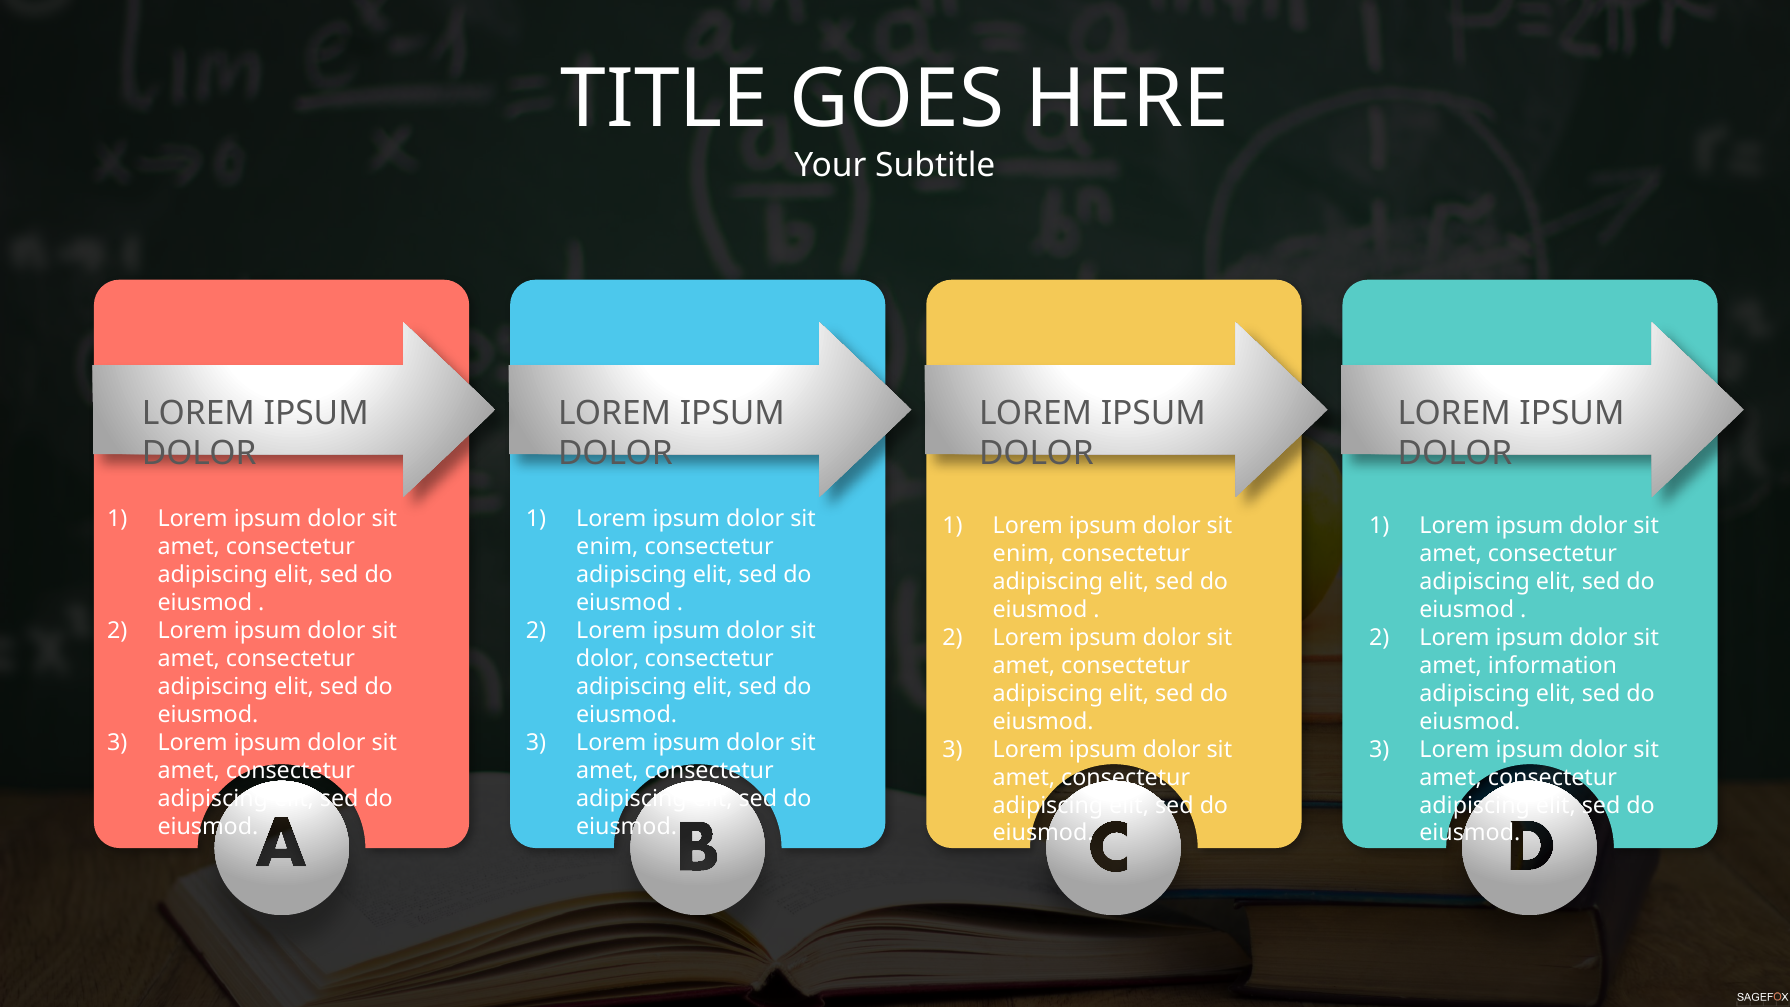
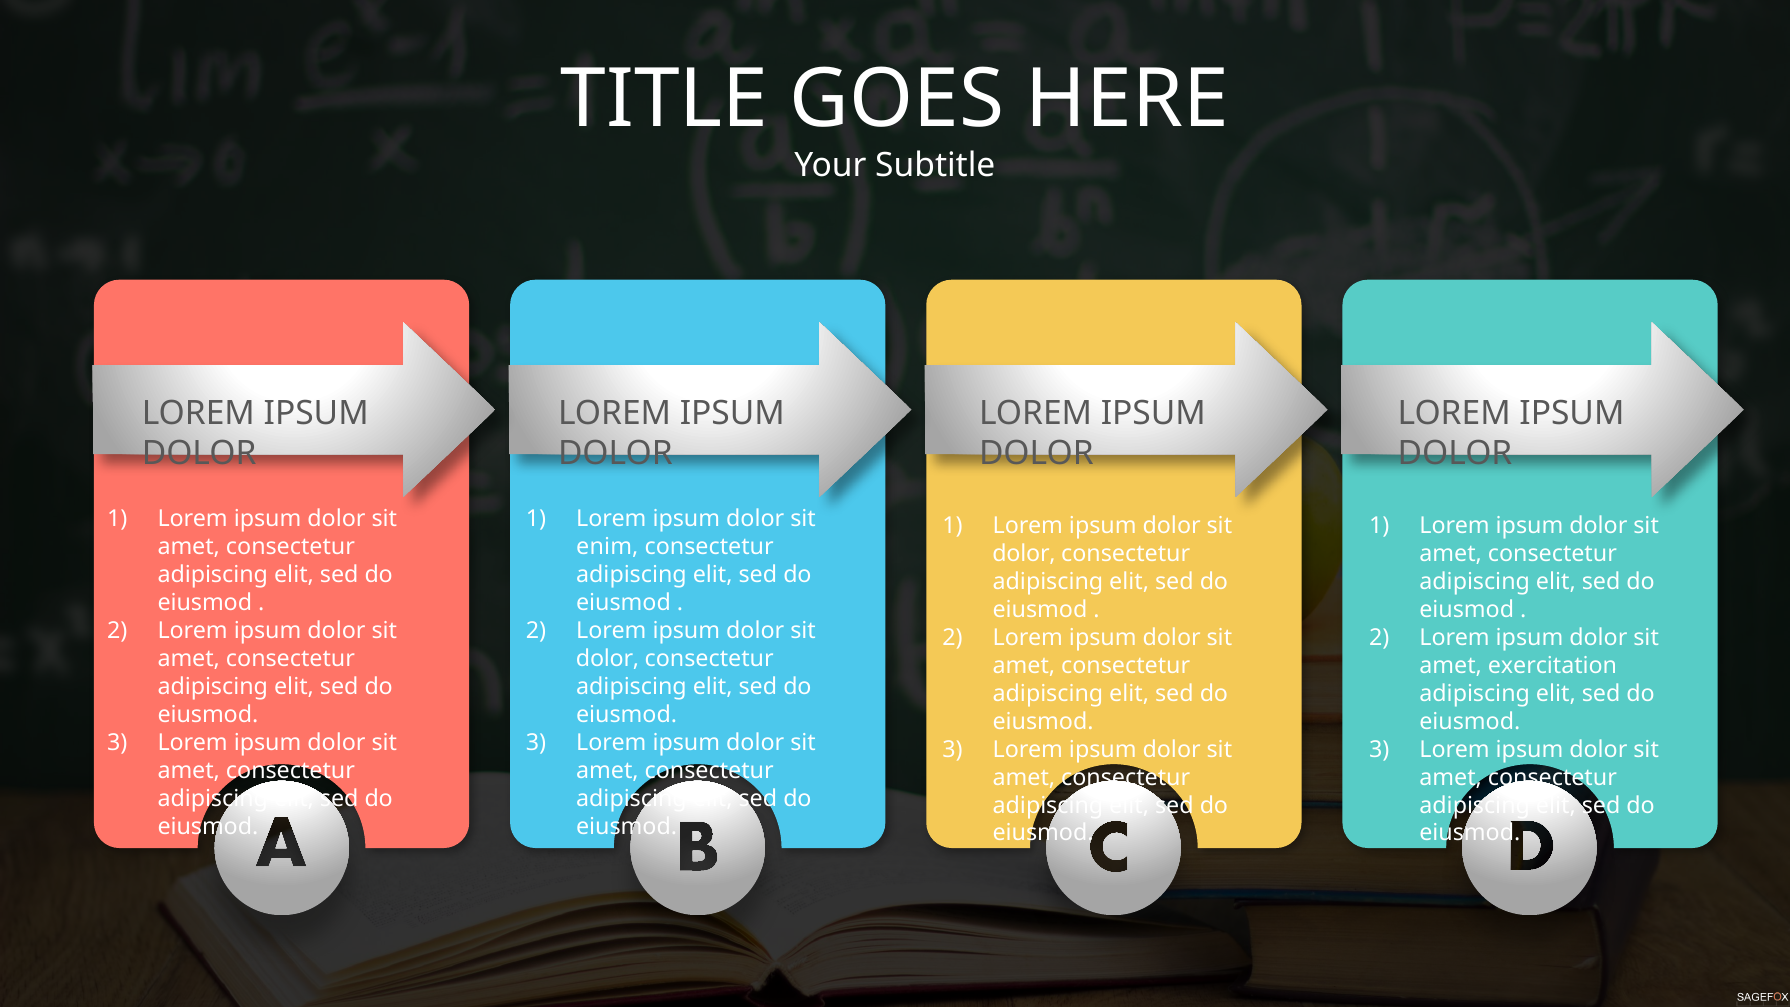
enim at (1024, 554): enim -> dolor
information: information -> exercitation
